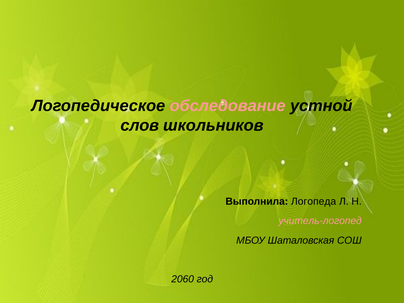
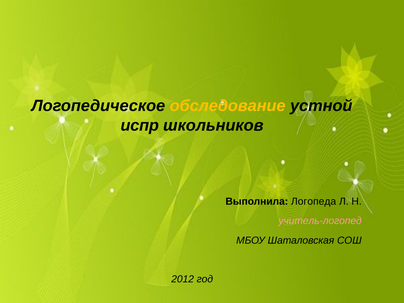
обследование colour: pink -> yellow
слов: слов -> испр
2060: 2060 -> 2012
